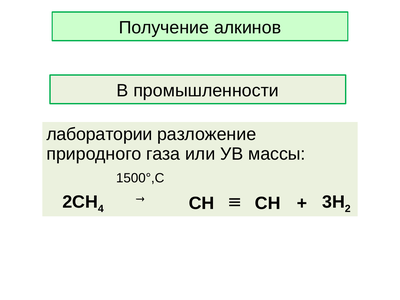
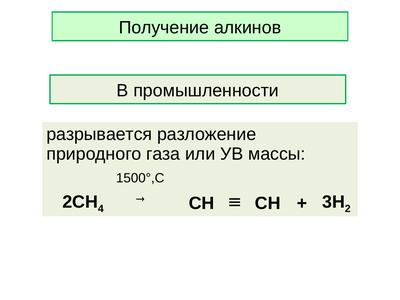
лаборатории: лаборатории -> разрывается
